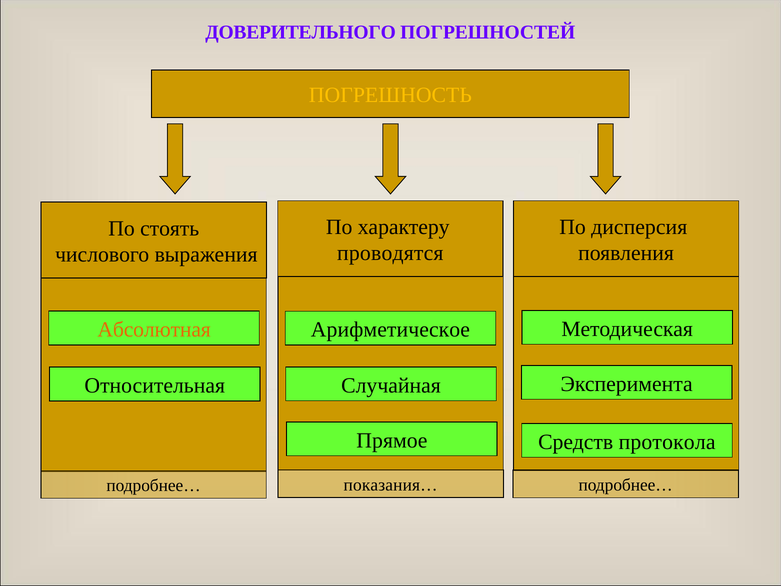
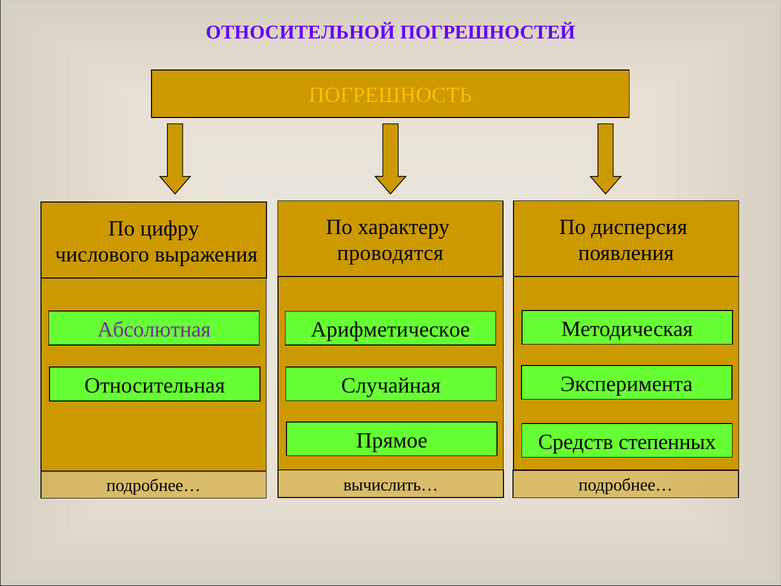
ДОВЕРИТЕЛЬНОГО: ДОВЕРИТЕЛЬНОГО -> ОТНОСИТЕЛЬНОЙ
стоять: стоять -> цифру
Абсолютная colour: orange -> purple
протокола: протокола -> степенных
показания…: показания… -> вычислить…
